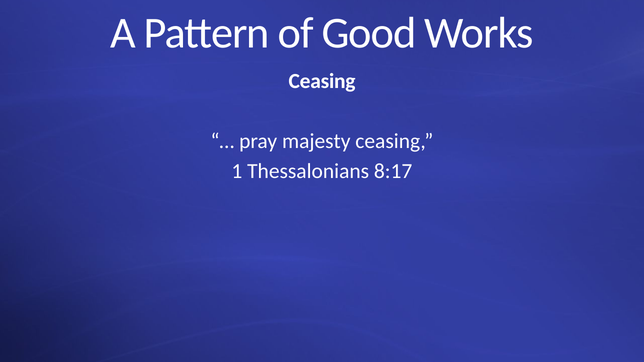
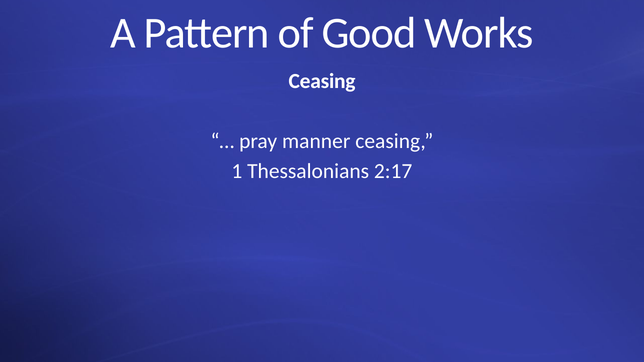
majesty: majesty -> manner
8:17: 8:17 -> 2:17
